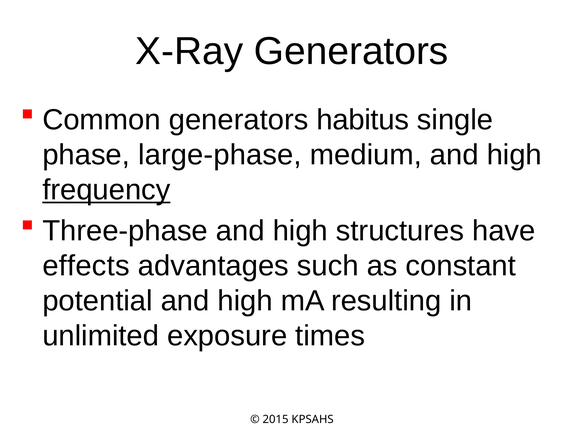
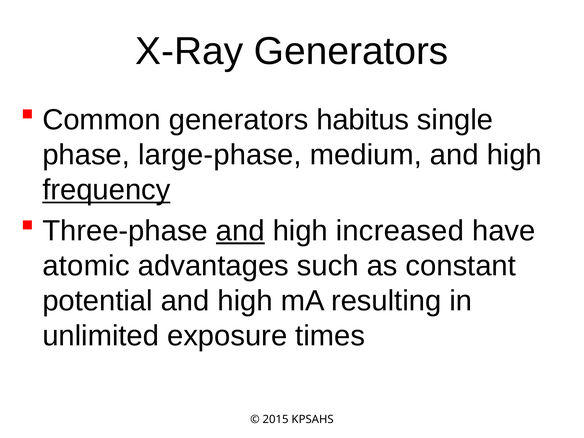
and at (240, 231) underline: none -> present
structures: structures -> increased
effects: effects -> atomic
